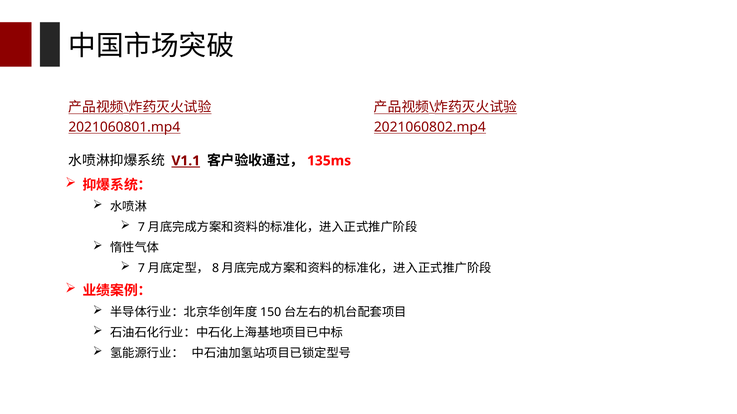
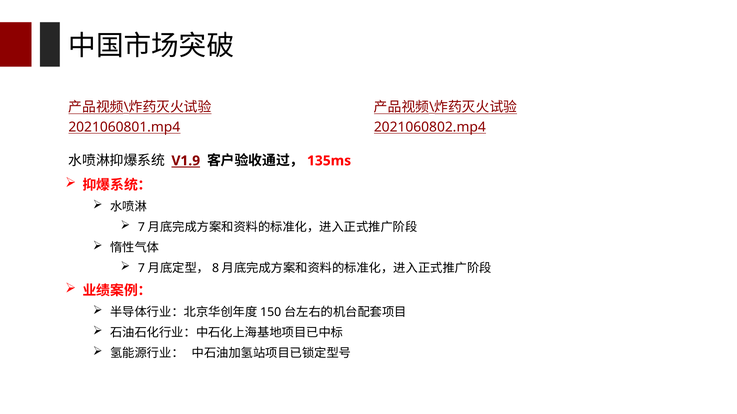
V1.1: V1.1 -> V1.9
